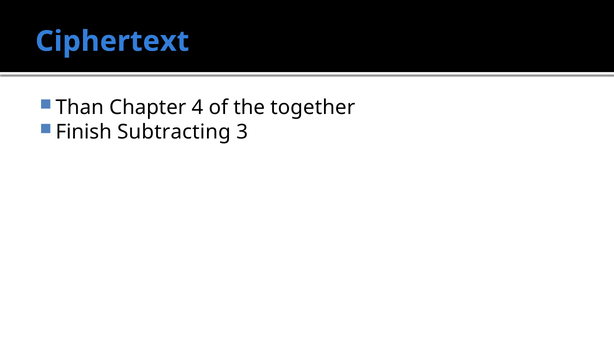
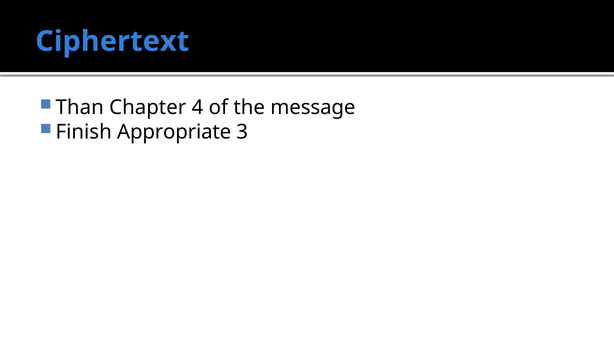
together: together -> message
Subtracting: Subtracting -> Appropriate
